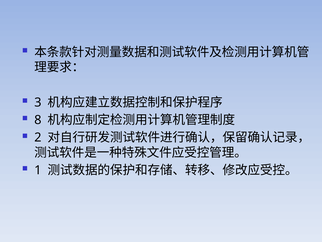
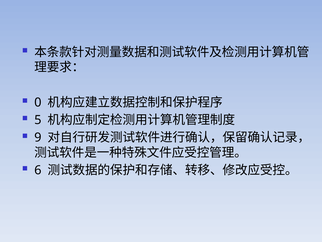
3: 3 -> 0
8: 8 -> 5
2: 2 -> 9
1: 1 -> 6
